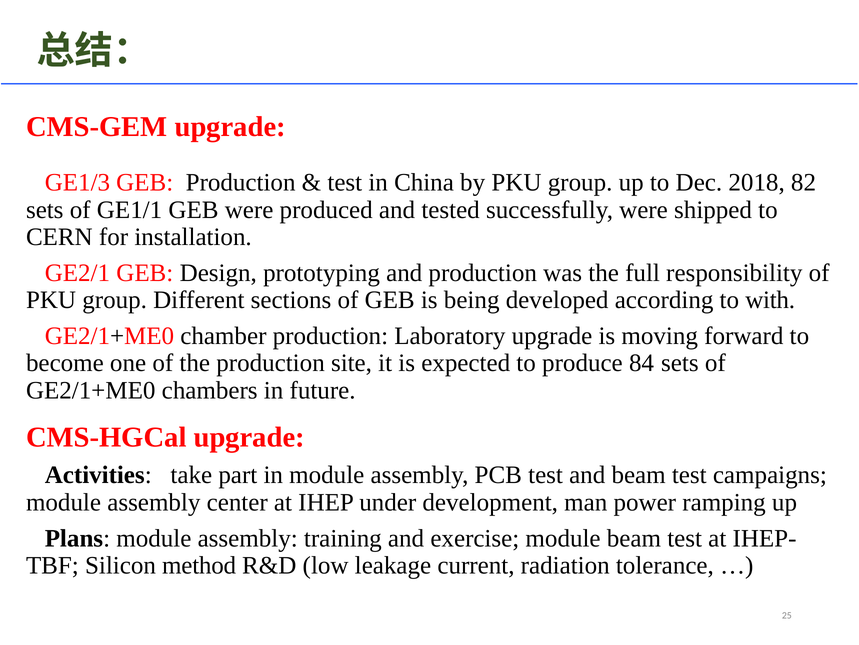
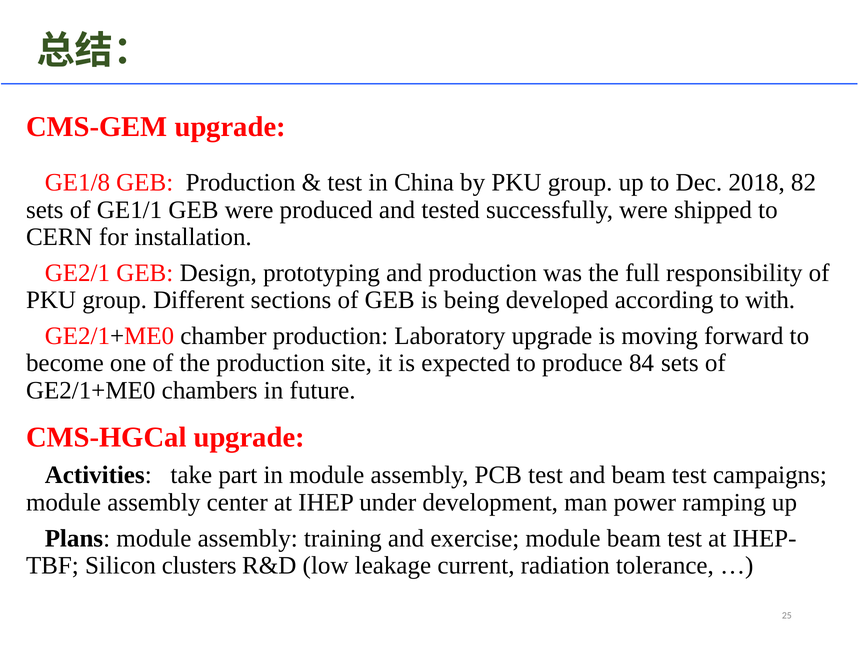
GE1/3: GE1/3 -> GE1/8
method: method -> clusters
